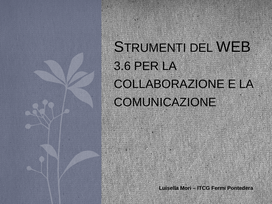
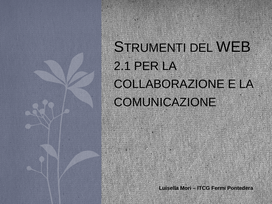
3.6: 3.6 -> 2.1
